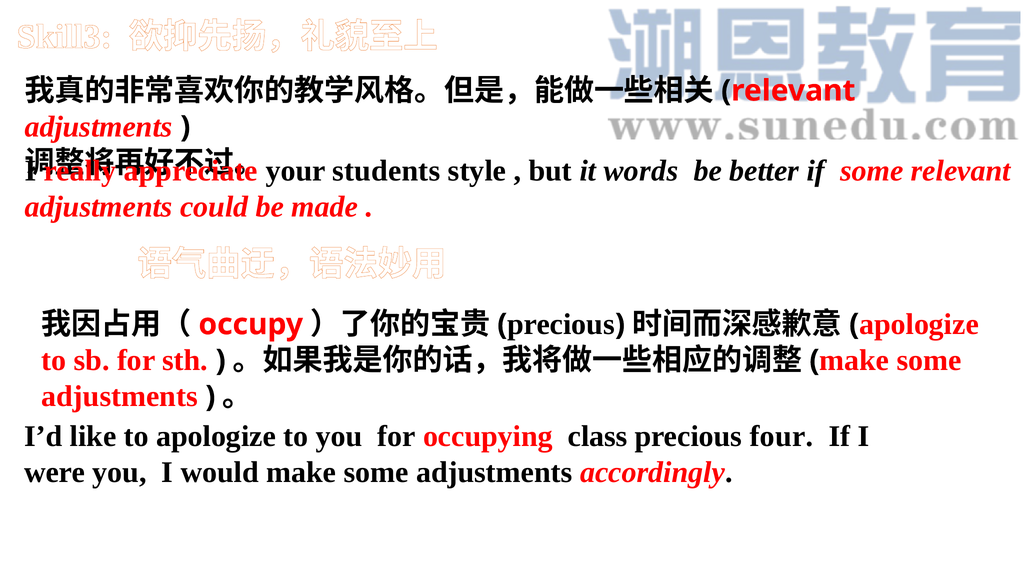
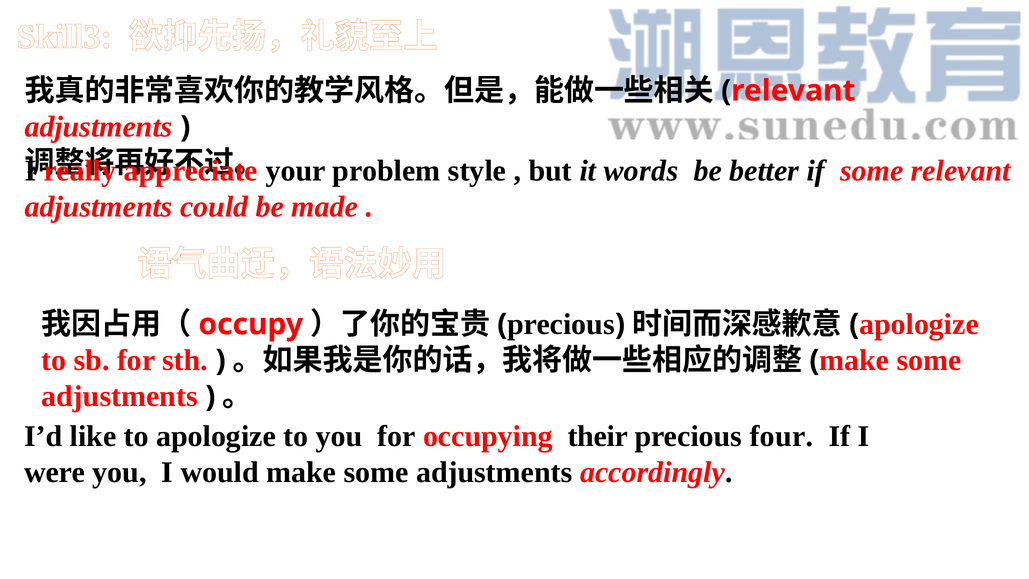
students: students -> problem
class: class -> their
